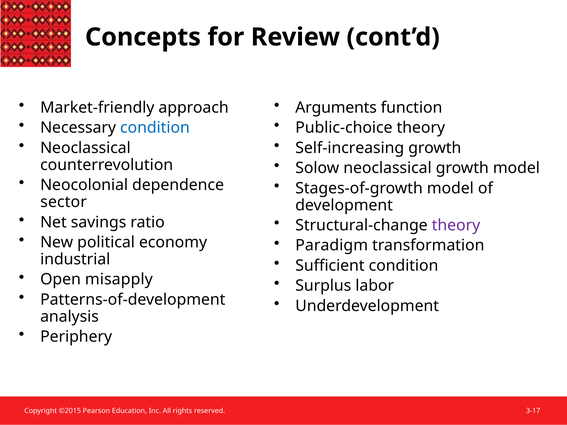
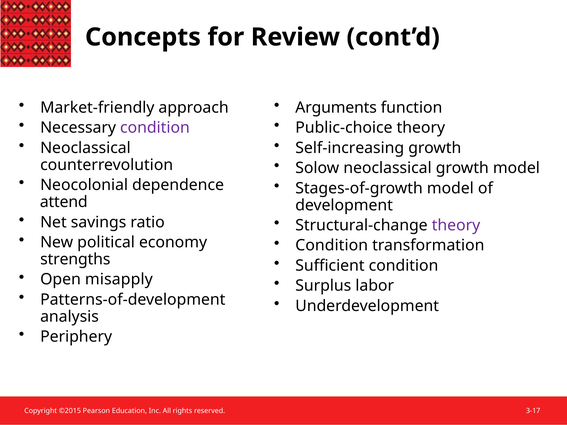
condition at (155, 128) colour: blue -> purple
sector: sector -> attend
Paradigm at (332, 246): Paradigm -> Condition
industrial: industrial -> strengths
